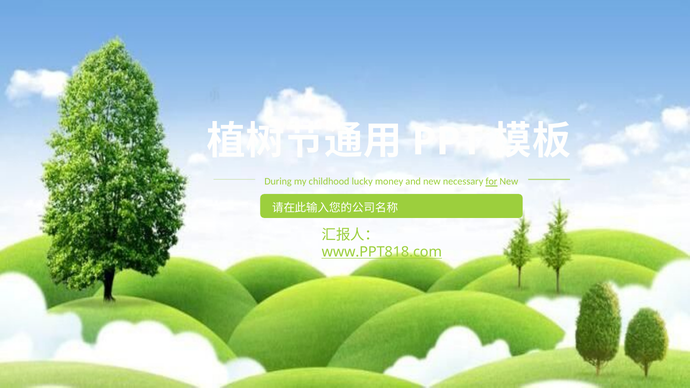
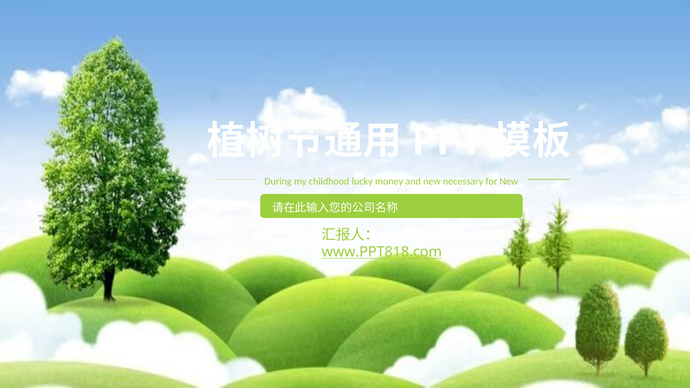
for underline: present -> none
